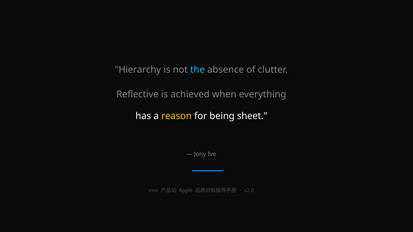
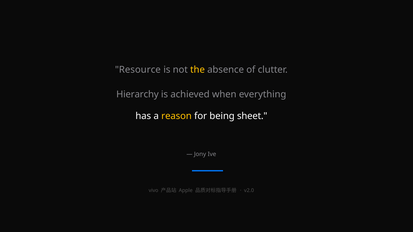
Hierarchy: Hierarchy -> Resource
the colour: light blue -> yellow
Reflective: Reflective -> Hierarchy
